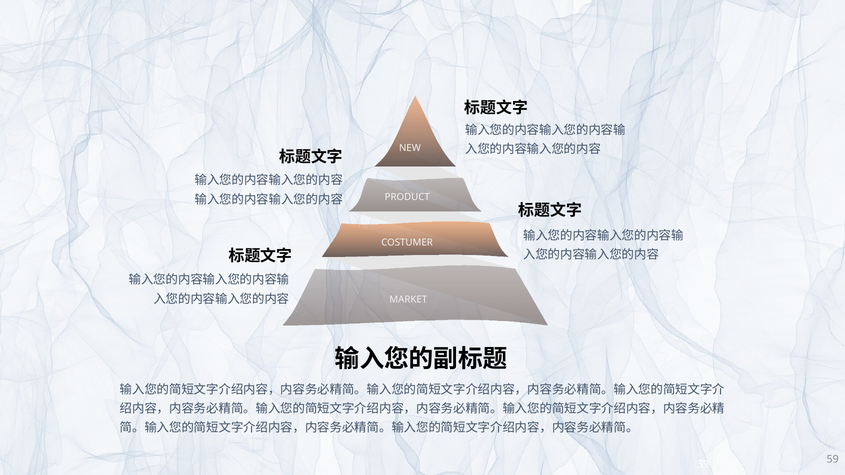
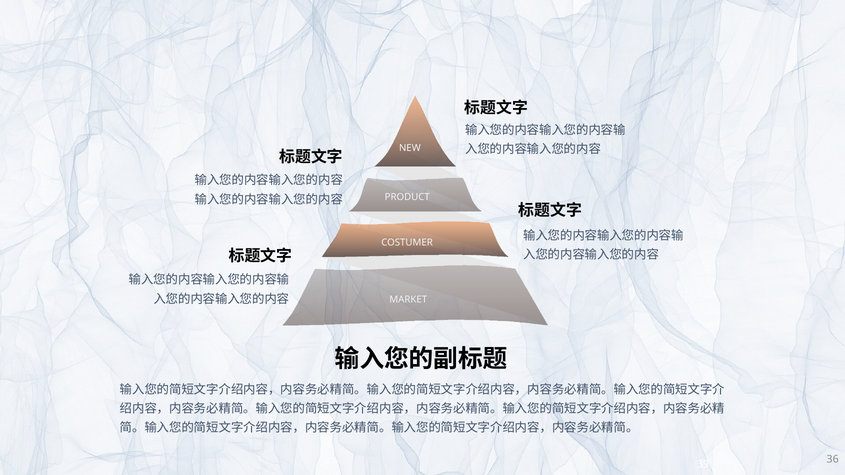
59: 59 -> 36
